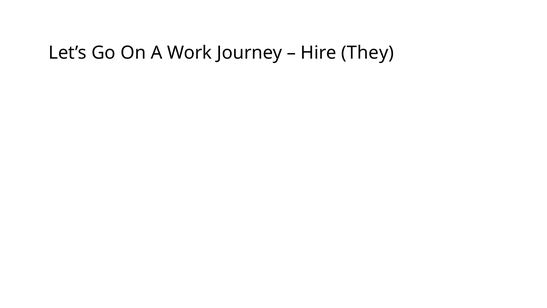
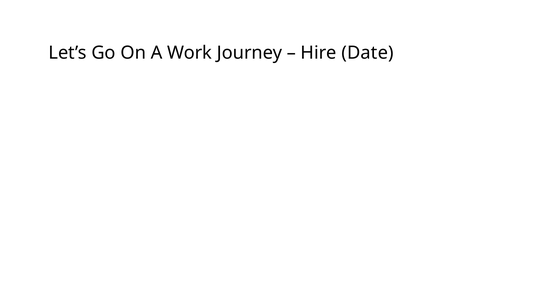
They: They -> Date
